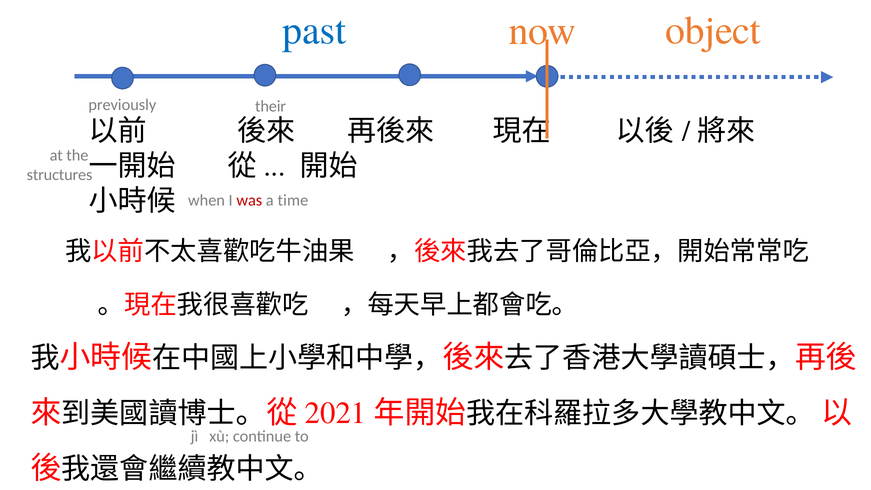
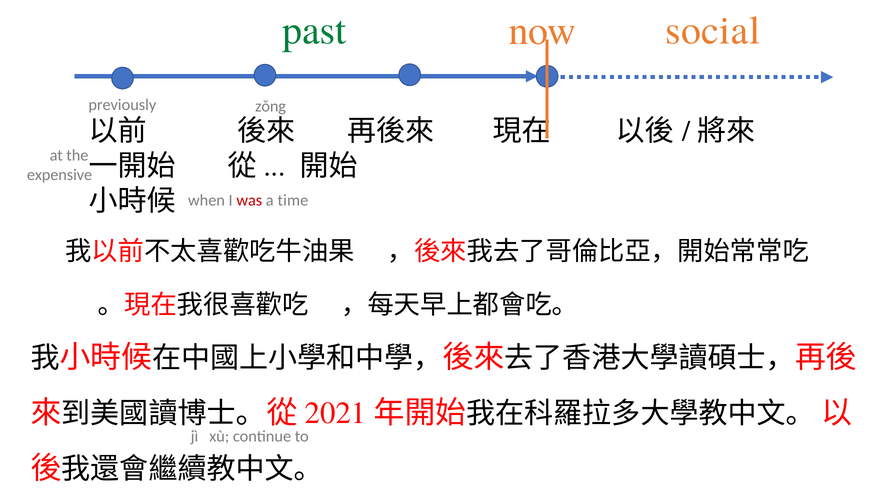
past colour: blue -> green
object: object -> social
their: their -> zǒng
structures: structures -> expensive
